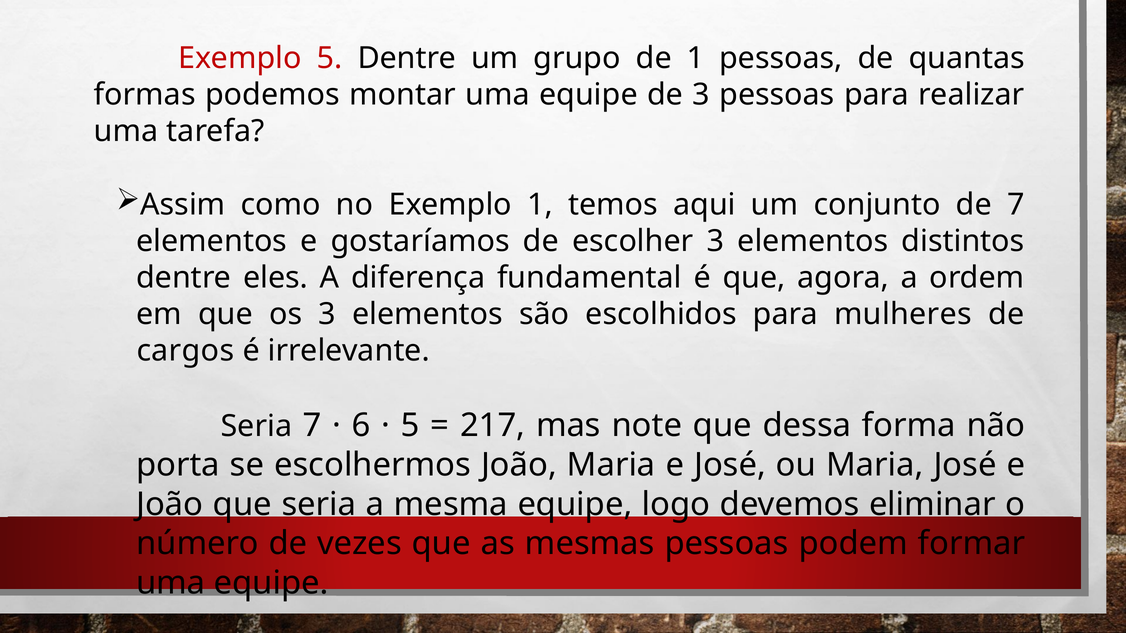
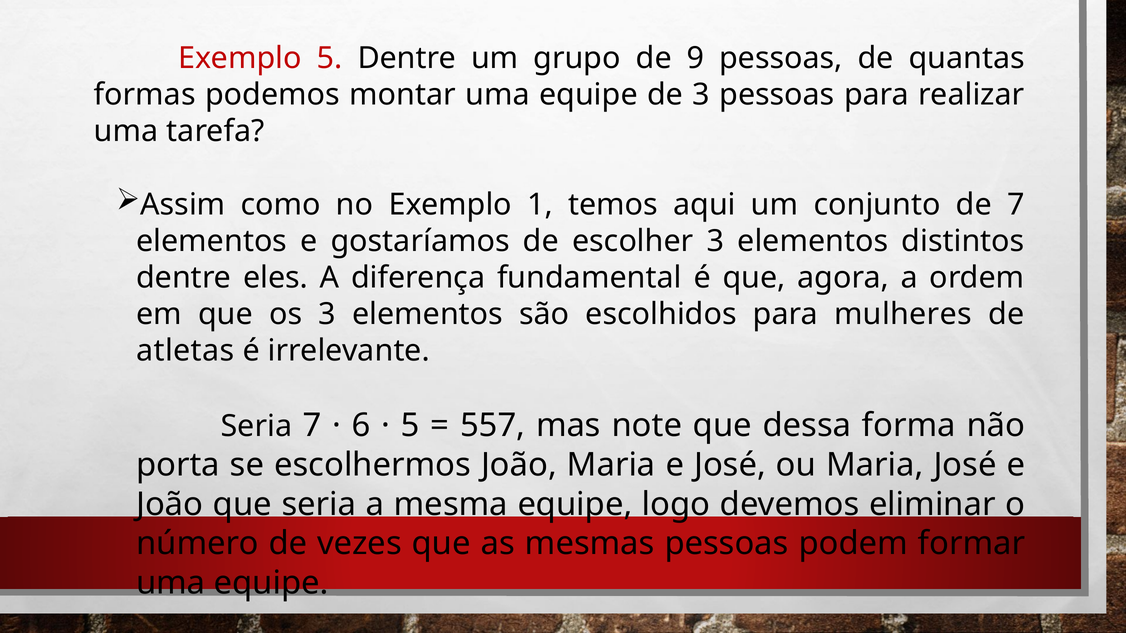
de 1: 1 -> 9
cargos: cargos -> atletas
217: 217 -> 557
